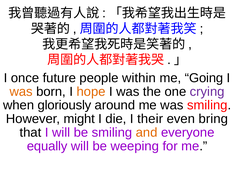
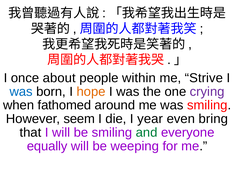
future: future -> about
Going: Going -> Strive
was at (21, 92) colour: orange -> blue
gloriously: gloriously -> fathomed
might: might -> seem
their: their -> year
and colour: orange -> green
